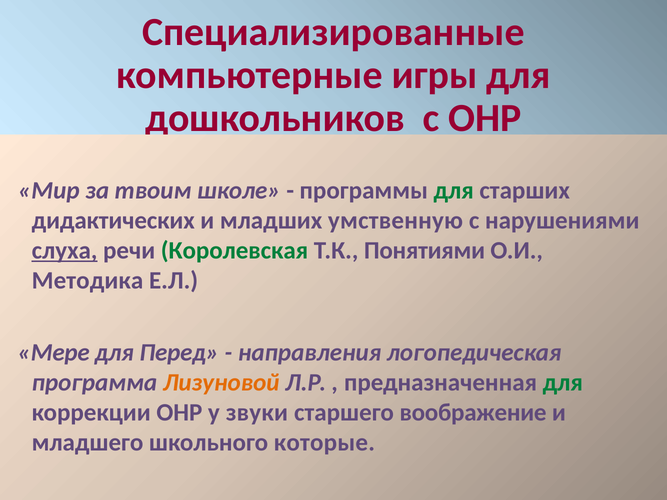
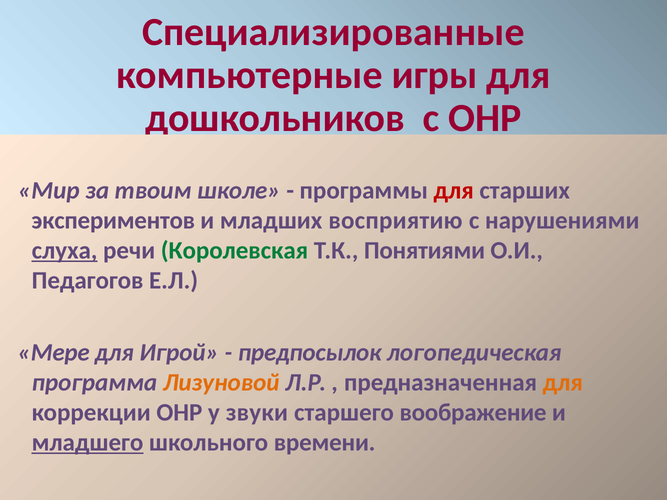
для at (454, 191) colour: green -> red
дидактических: дидактических -> экспериментов
умственную: умственную -> восприятию
Методика: Методика -> Педагогов
Перед: Перед -> Игрой
направления: направления -> предпосылок
для at (563, 383) colour: green -> orange
младшего underline: none -> present
которые: которые -> времени
